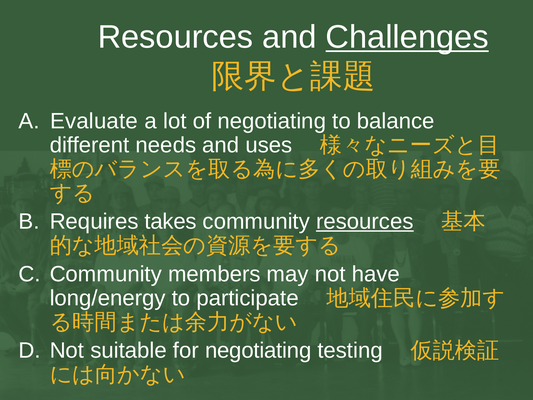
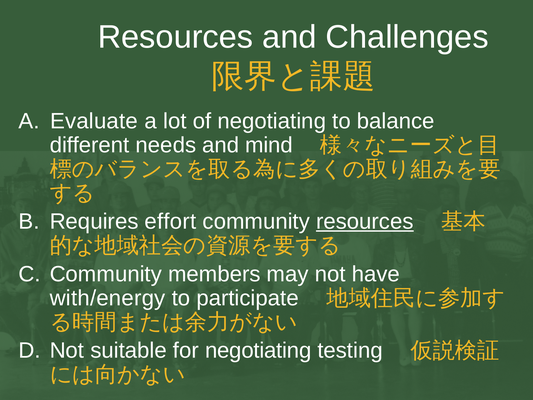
Challenges underline: present -> none
uses: uses -> mind
takes: takes -> effort
long/energy: long/energy -> with/energy
